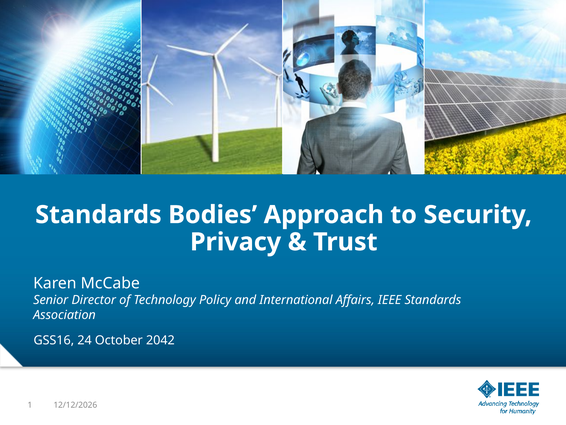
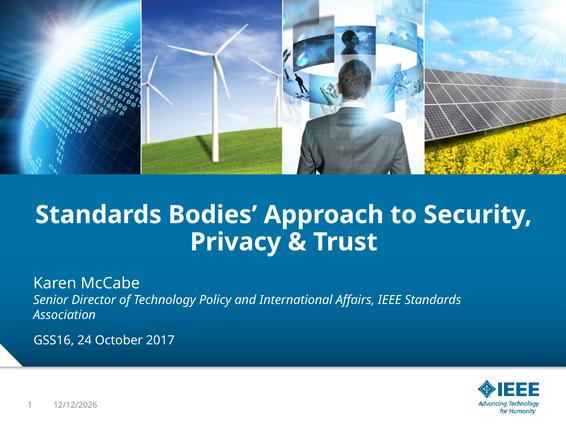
2042: 2042 -> 2017
